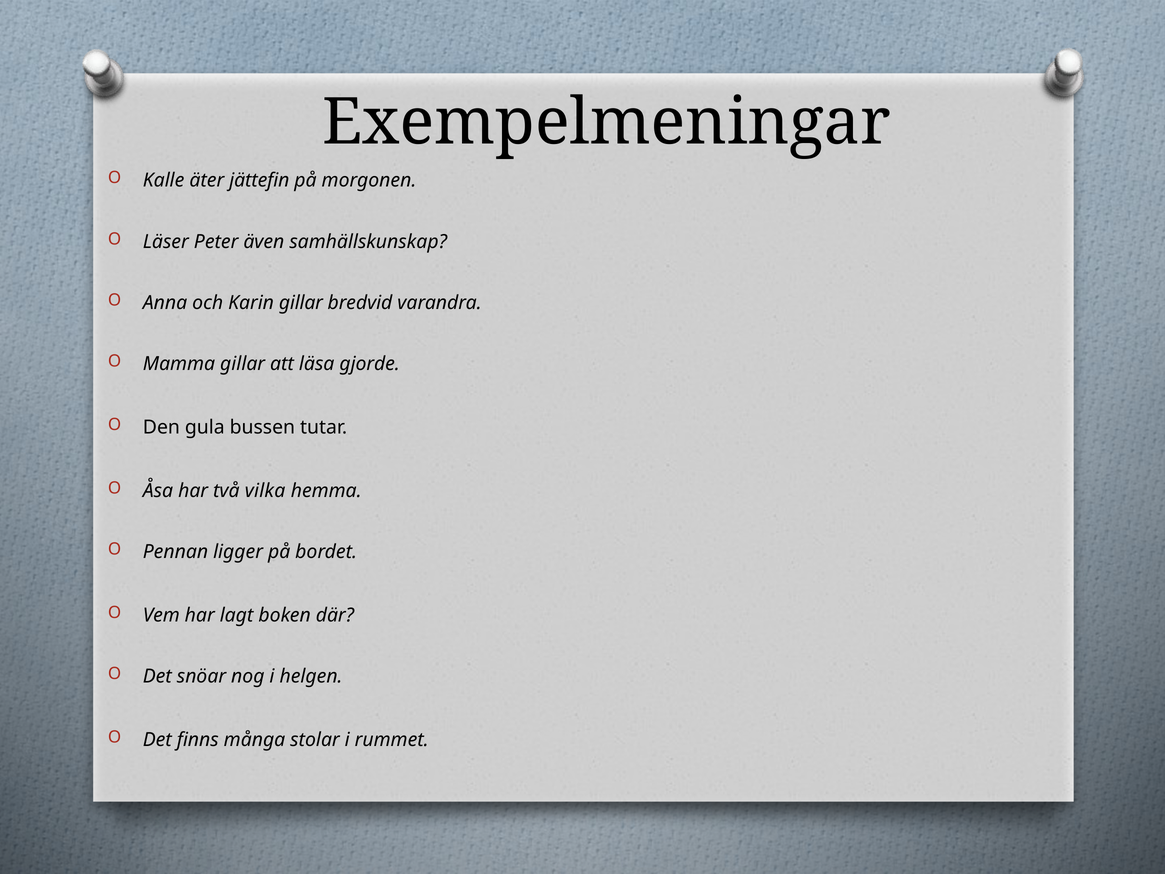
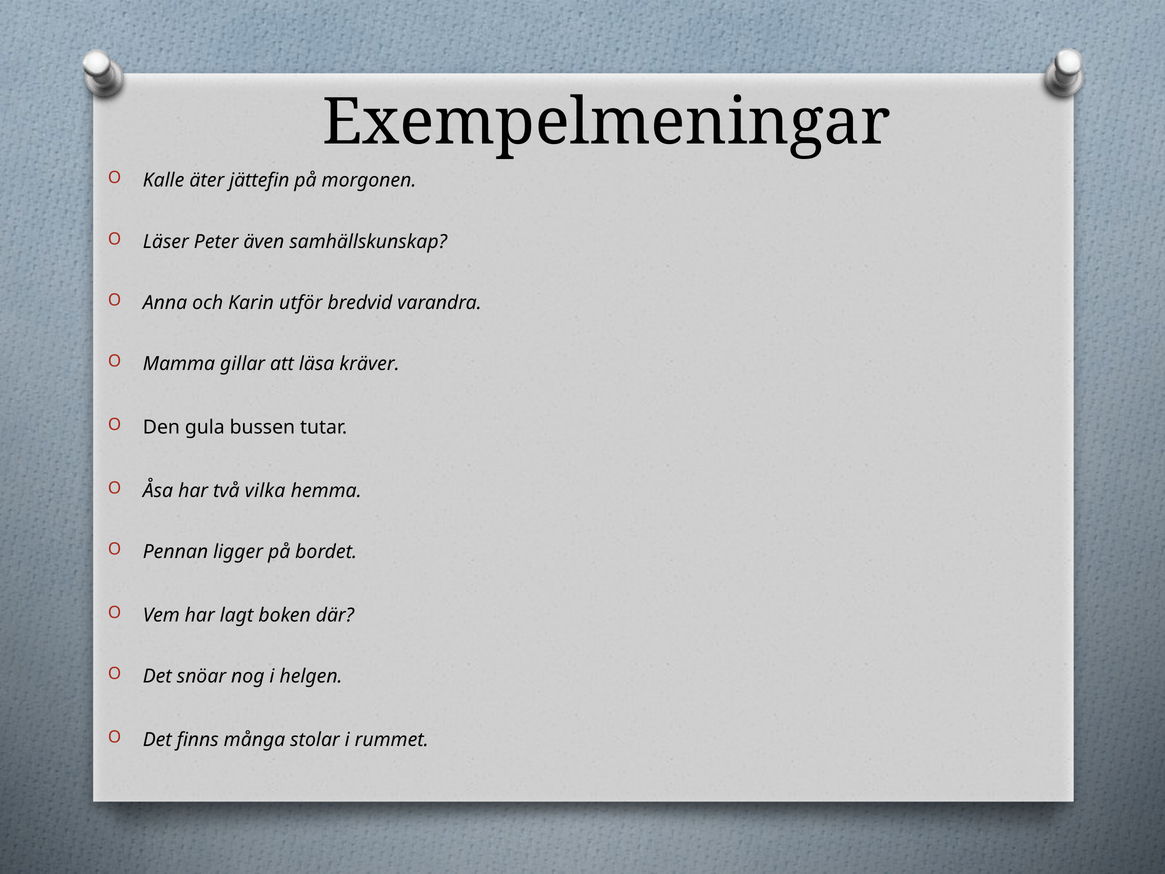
Karin gillar: gillar -> utför
gjorde: gjorde -> kräver
